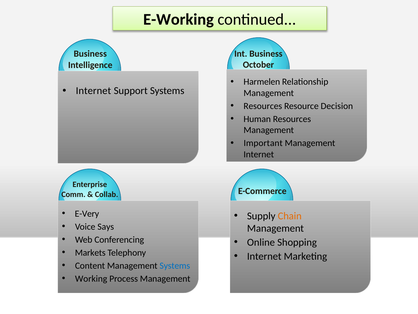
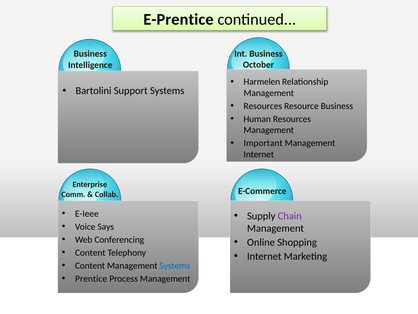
E-Working: E-Working -> E-Prentice
Internet at (93, 91): Internet -> Bartolini
Resource Decision: Decision -> Business
E-Very: E-Very -> E-Ieee
Chain colour: orange -> purple
Markets at (90, 252): Markets -> Content
Working: Working -> Prentice
